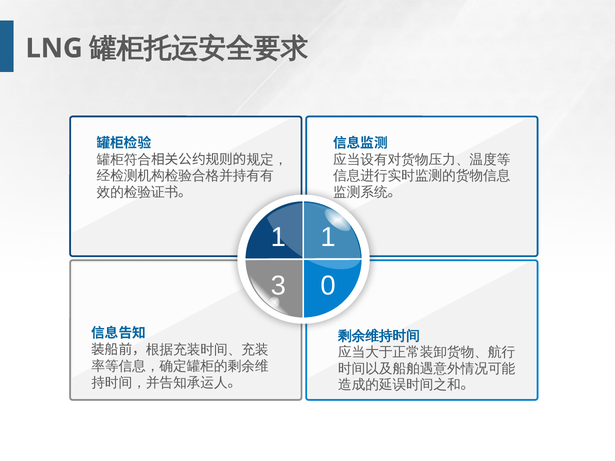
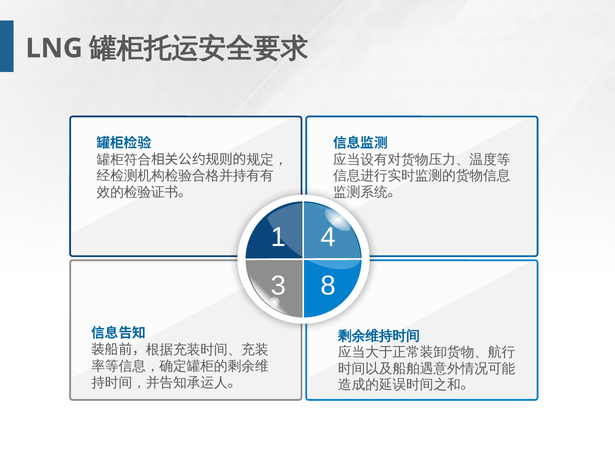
1 1: 1 -> 4
0: 0 -> 8
